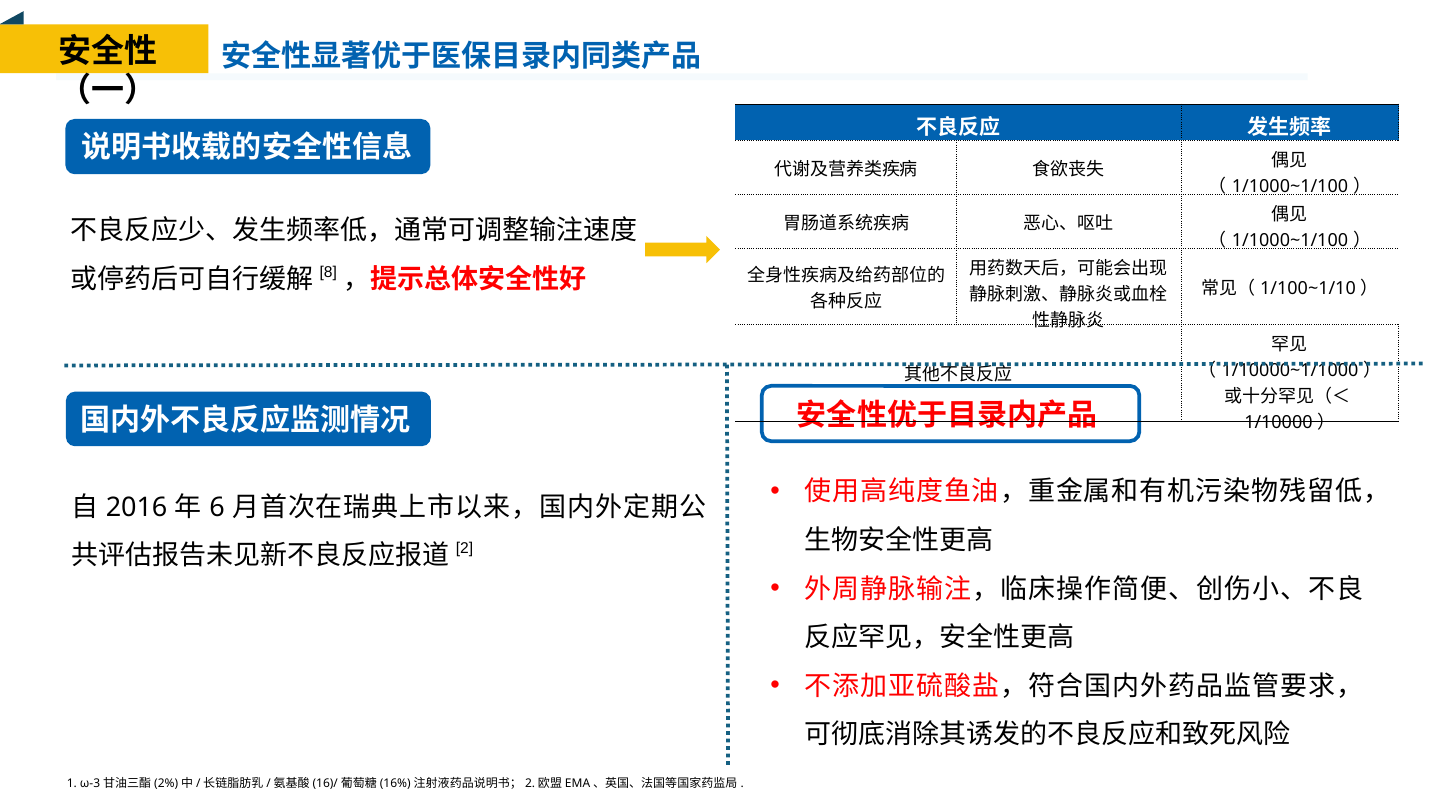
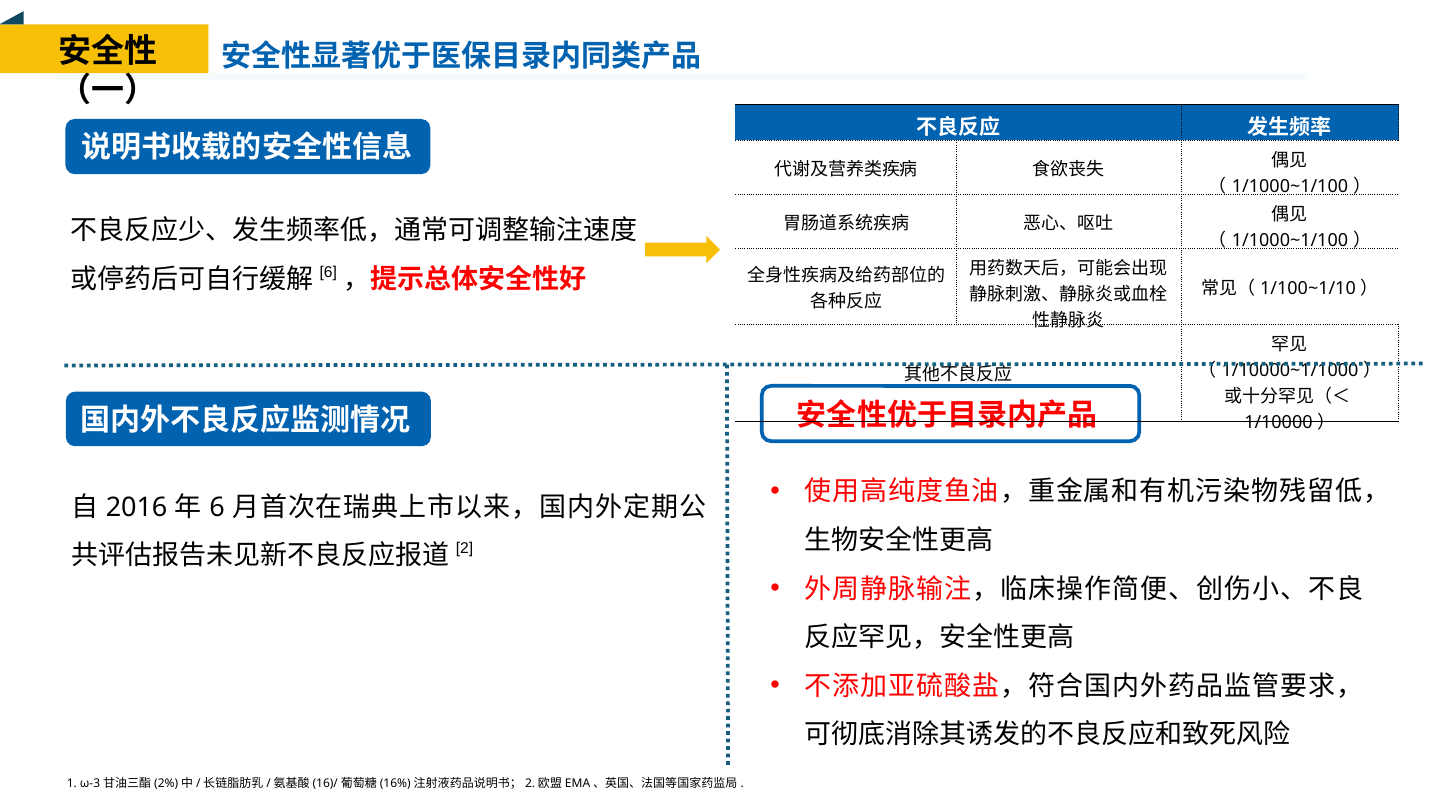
8 at (328, 272): 8 -> 6
